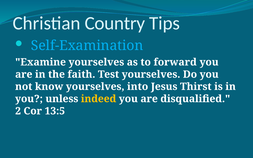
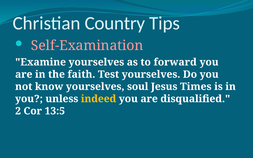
Self-Examination colour: light blue -> pink
into: into -> soul
Thirst: Thirst -> Times
